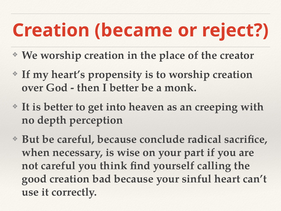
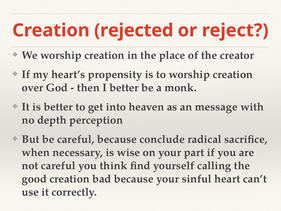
became: became -> rejected
creeping: creeping -> message
